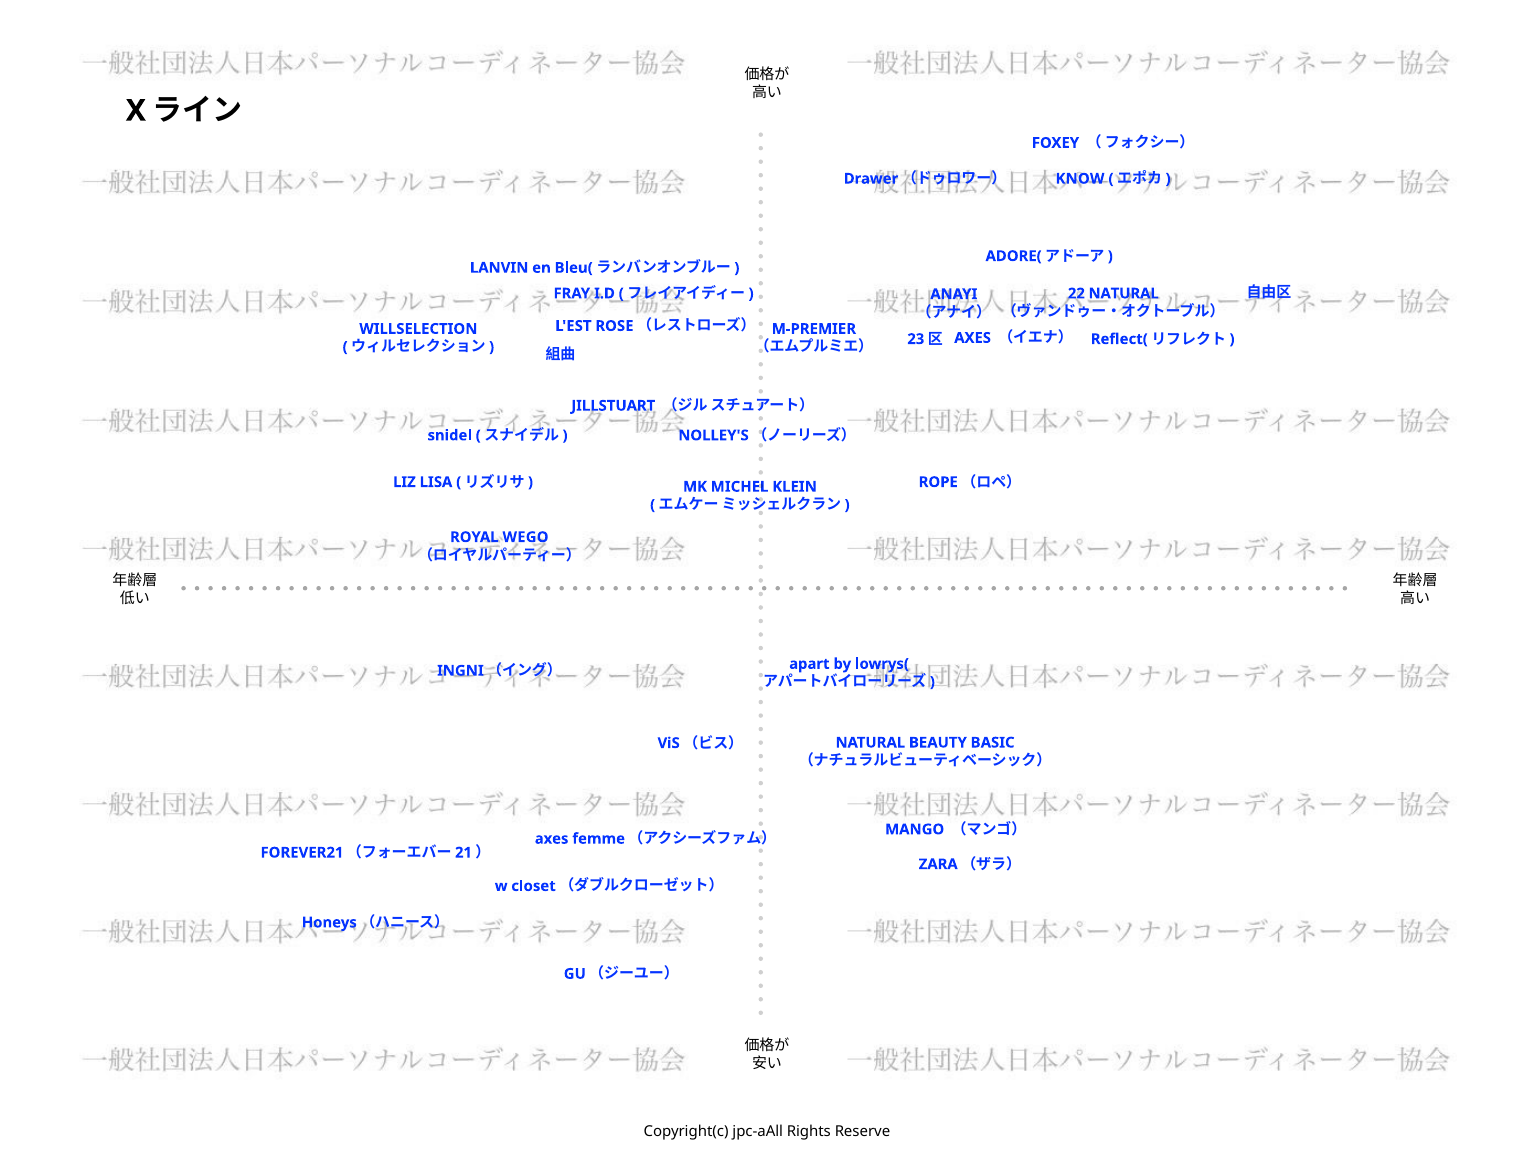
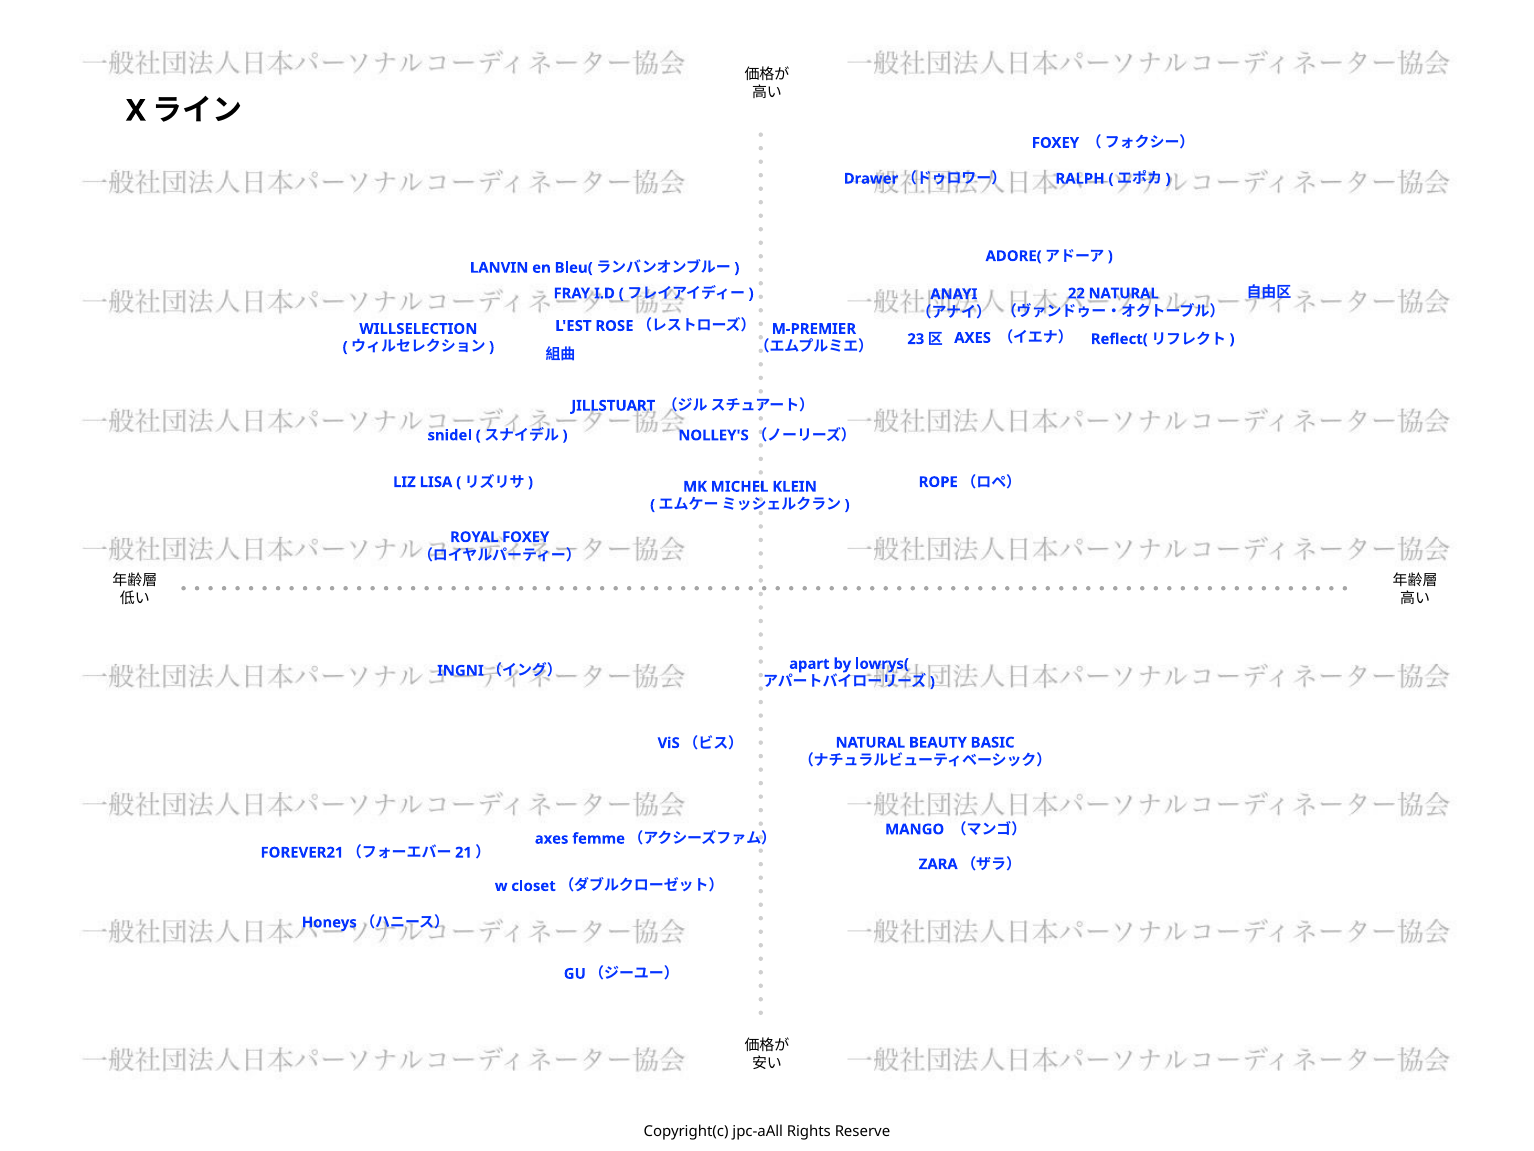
KNOW: KNOW -> RALPH
ROYAL WEGO: WEGO -> FOXEY
